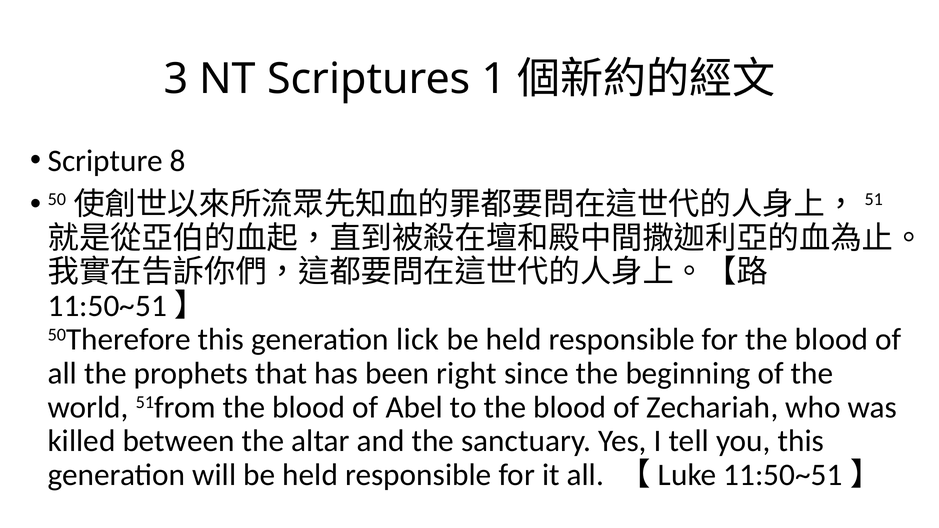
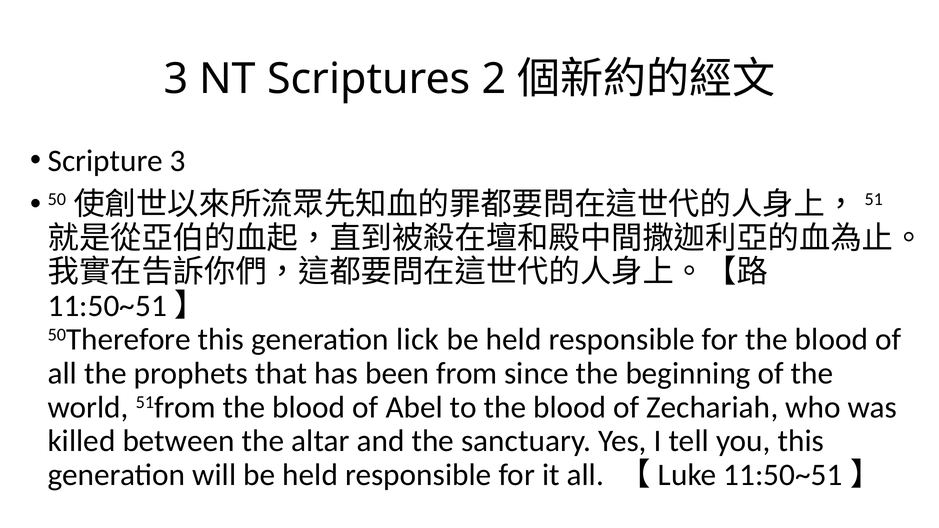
1: 1 -> 2
Scripture 8: 8 -> 3
right: right -> from
